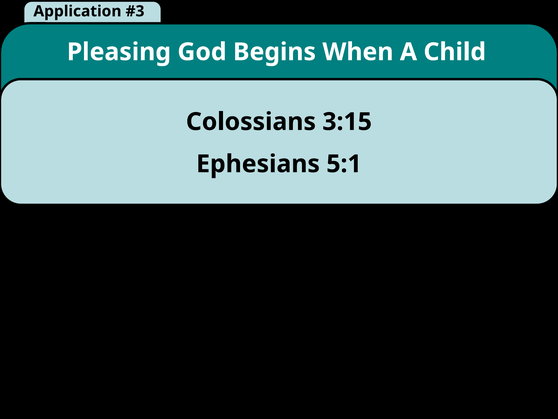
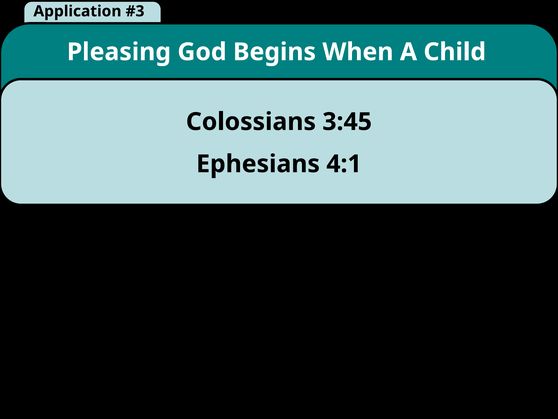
3:15: 3:15 -> 3:45
5:1: 5:1 -> 4:1
